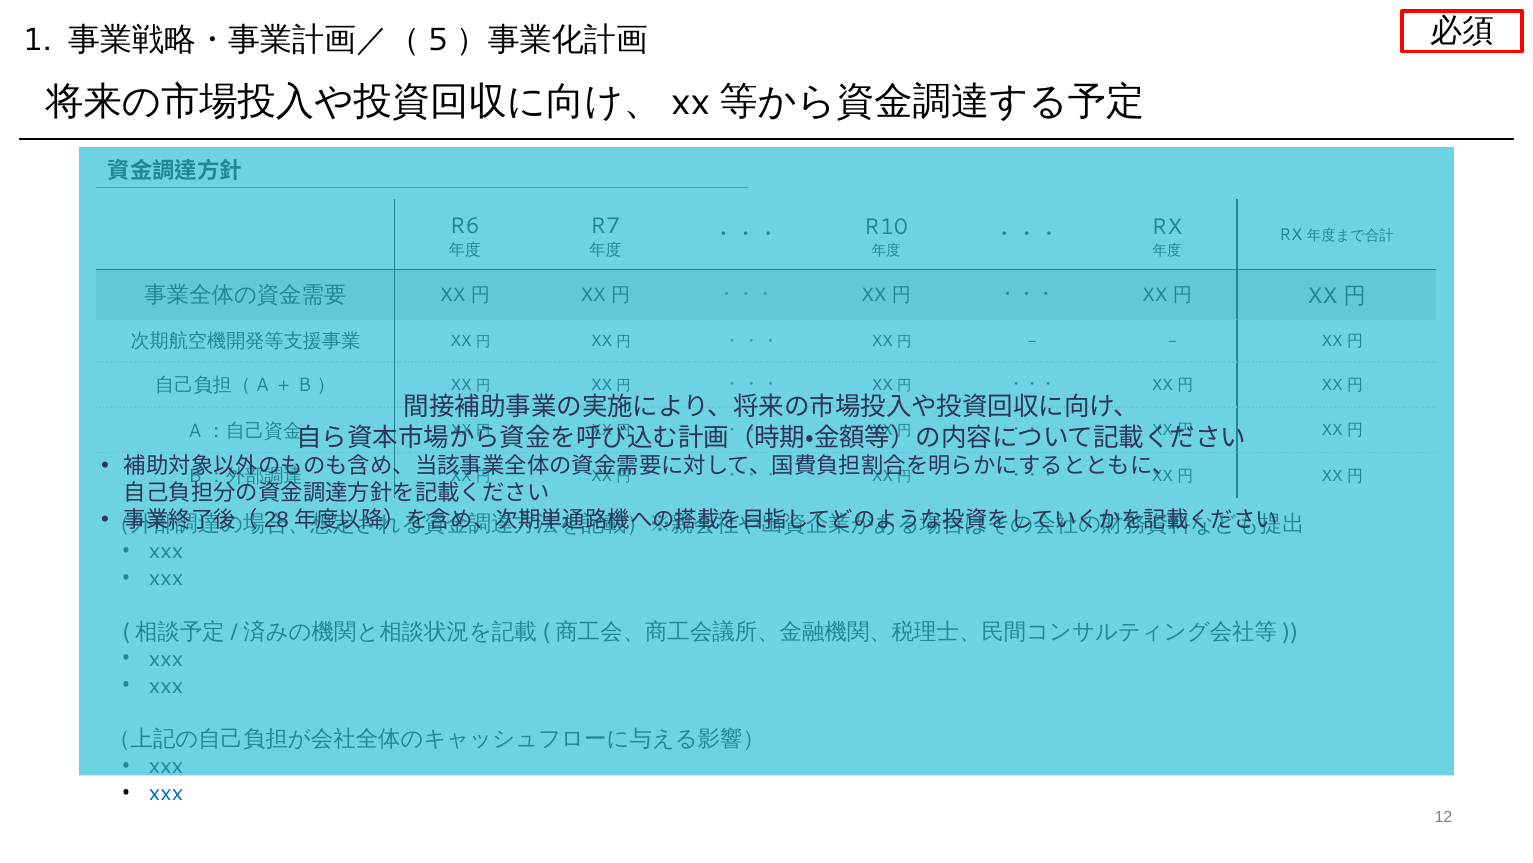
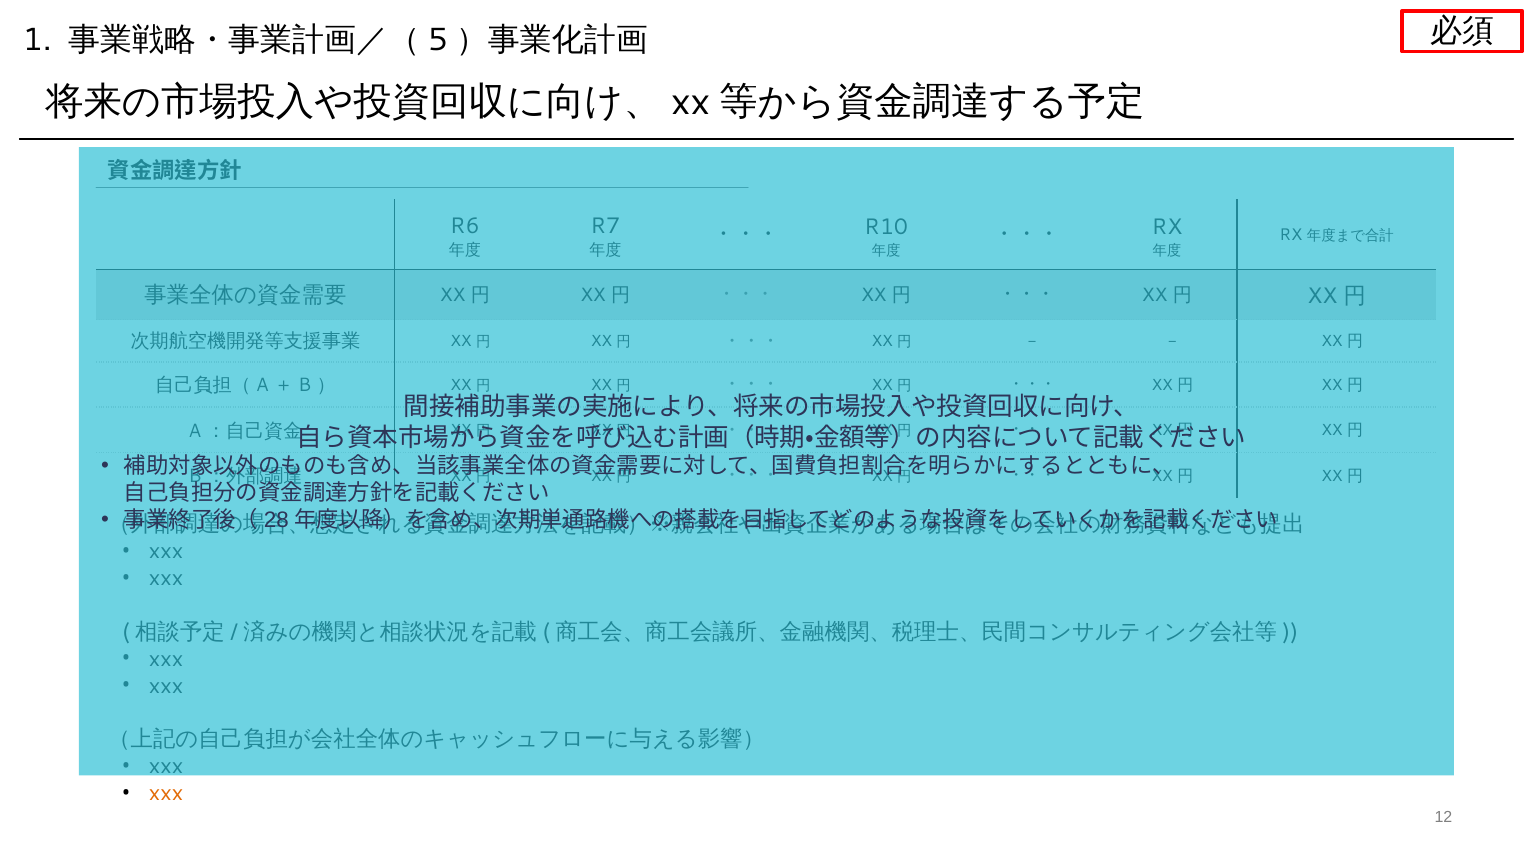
xxx at (166, 793) colour: blue -> orange
